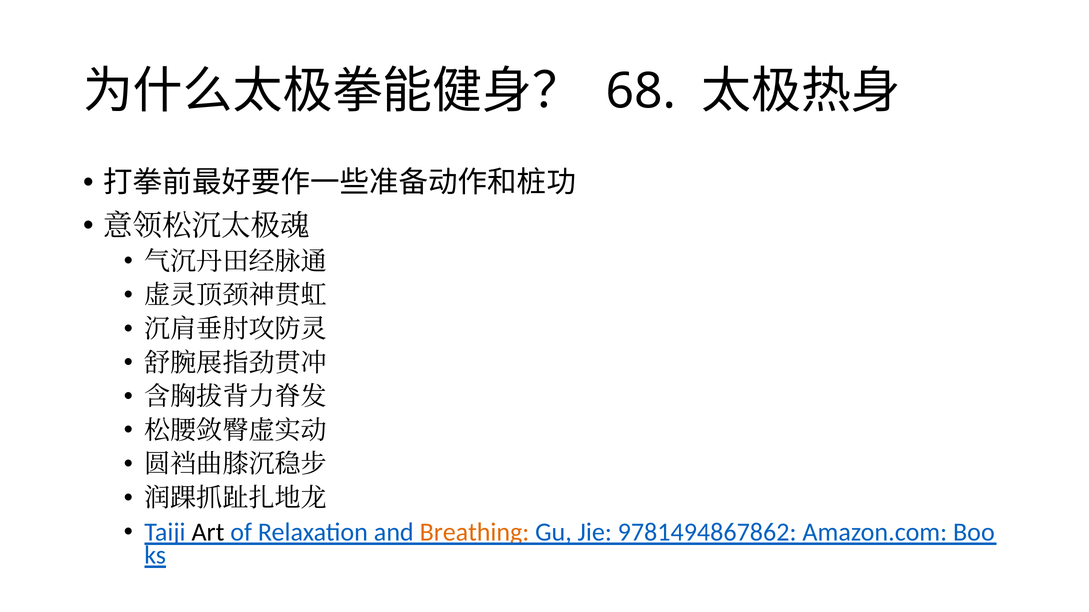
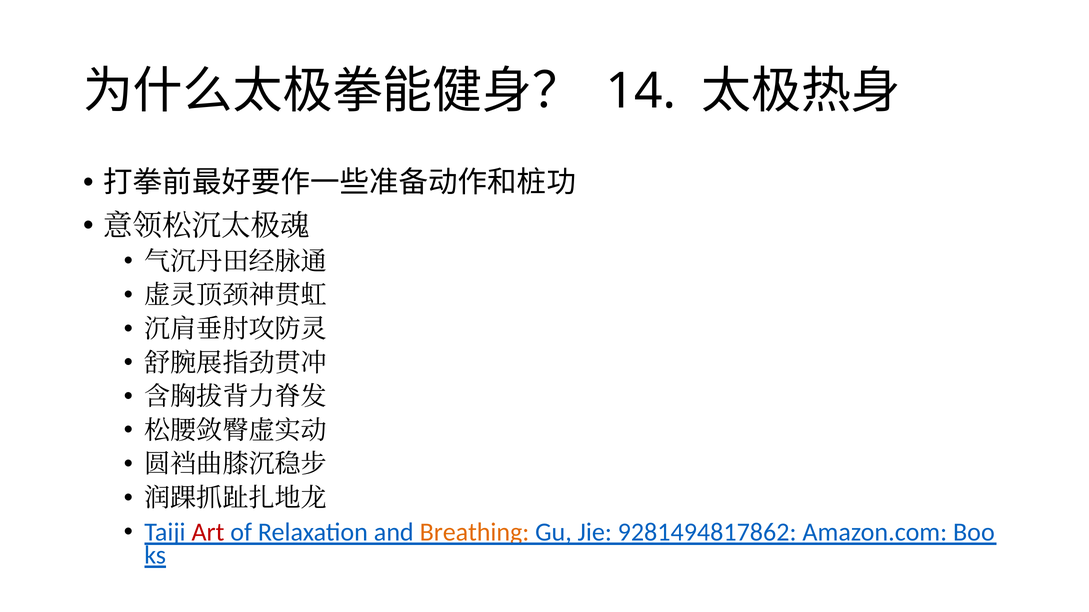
68: 68 -> 14
Art colour: black -> red
9781494867862: 9781494867862 -> 9281494817862
